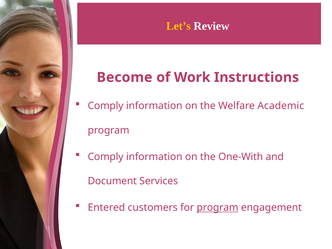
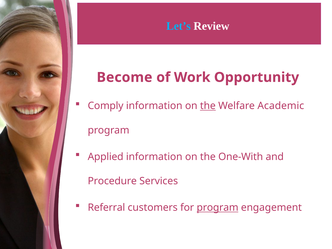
Let’s colour: yellow -> light blue
Instructions: Instructions -> Opportunity
the at (208, 106) underline: none -> present
Comply at (106, 157): Comply -> Applied
Document: Document -> Procedure
Entered: Entered -> Referral
